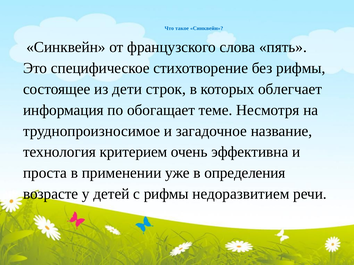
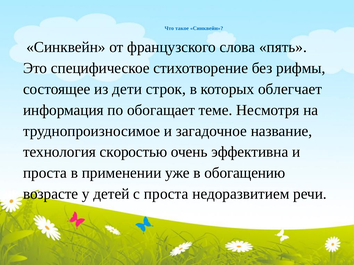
критерием: критерием -> скоростью
определения: определения -> обогащению
с рифмы: рифмы -> проста
